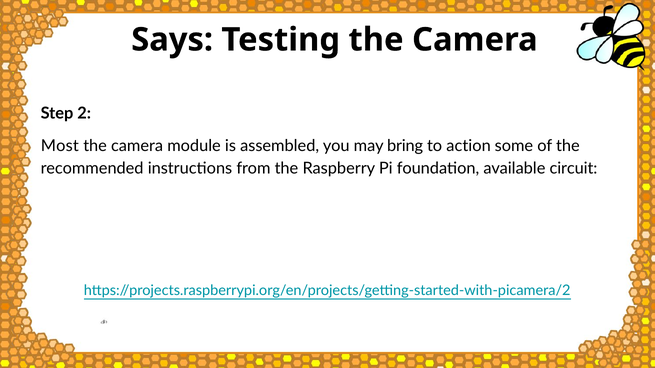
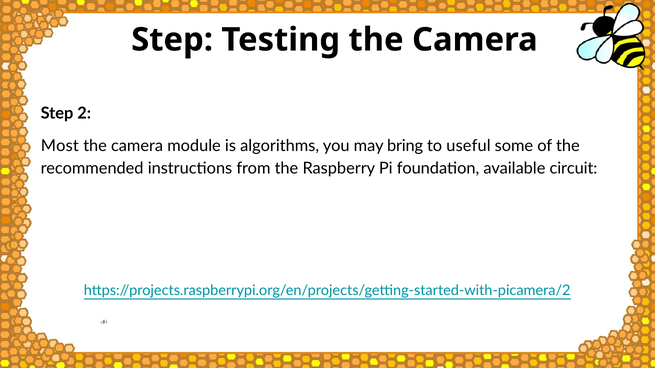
Says at (172, 40): Says -> Step
assembled: assembled -> algorithms
action: action -> useful
